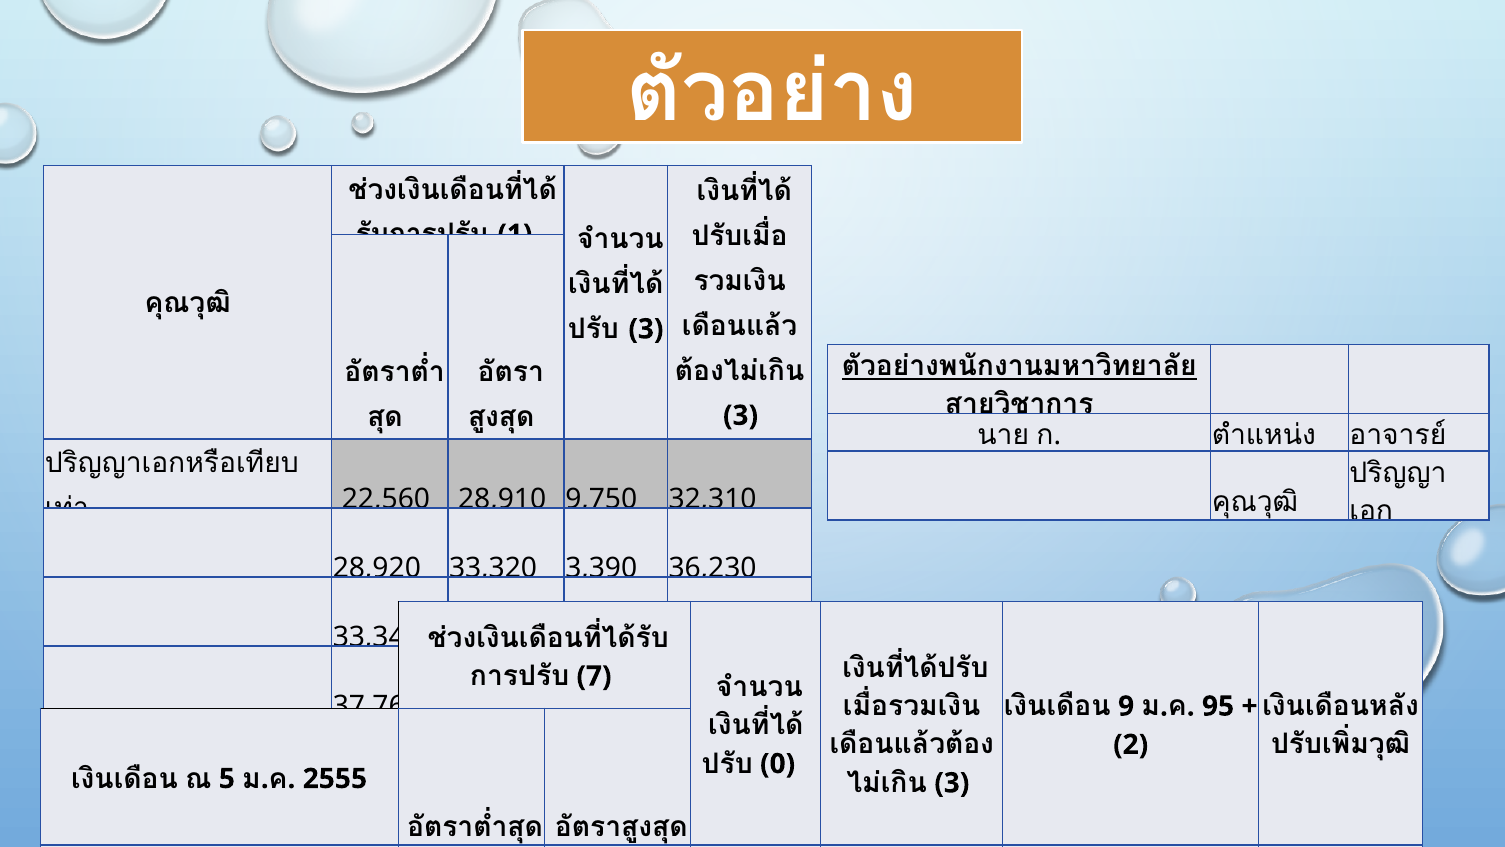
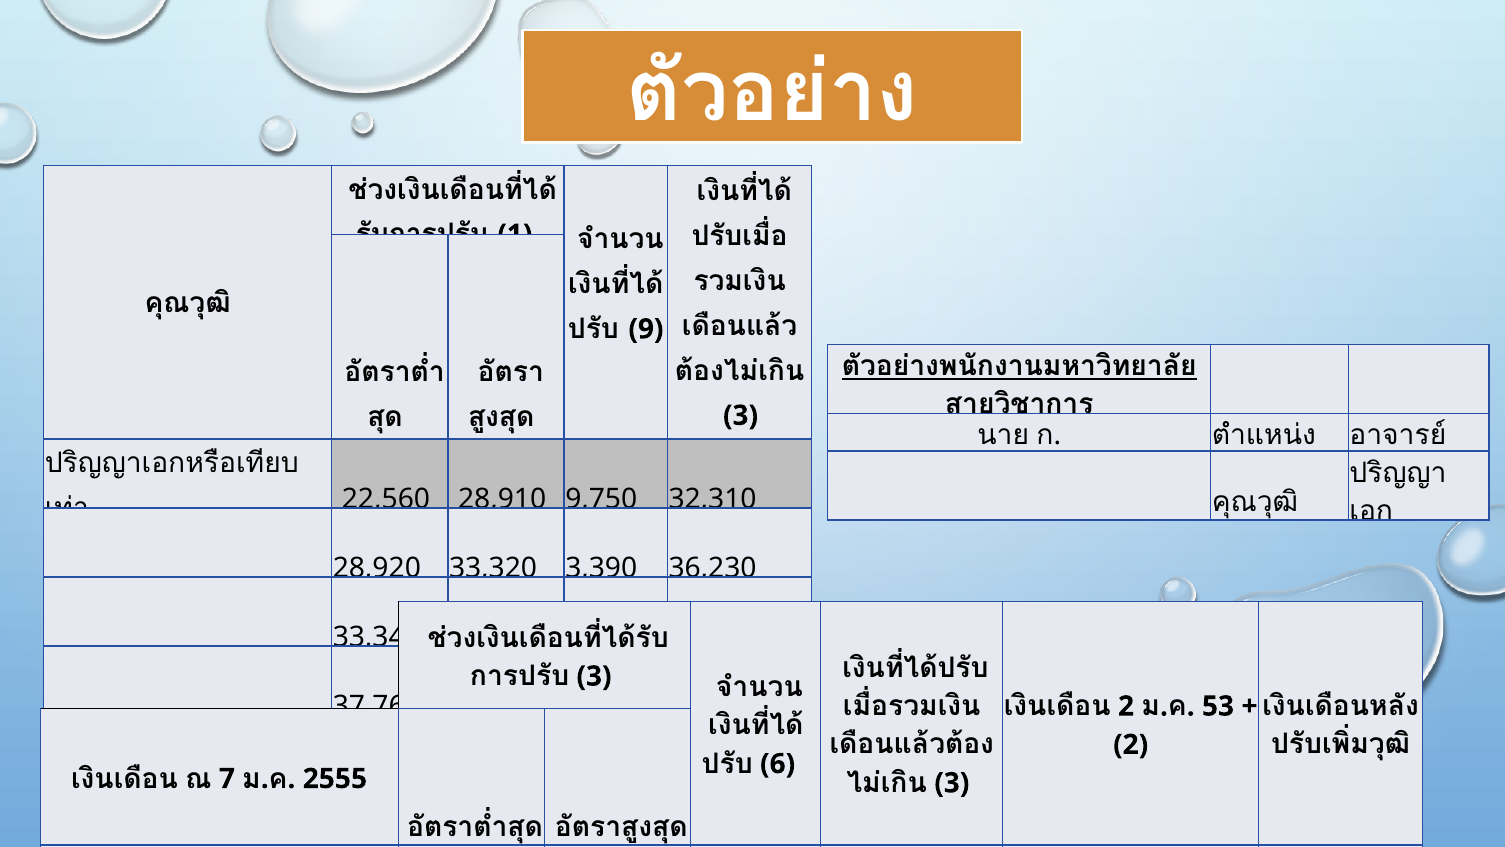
3 at (646, 329): 3 -> 9
7 at (594, 676): 7 -> 3
9 at (1126, 706): 9 -> 2
95: 95 -> 53
0: 0 -> 6
5: 5 -> 7
